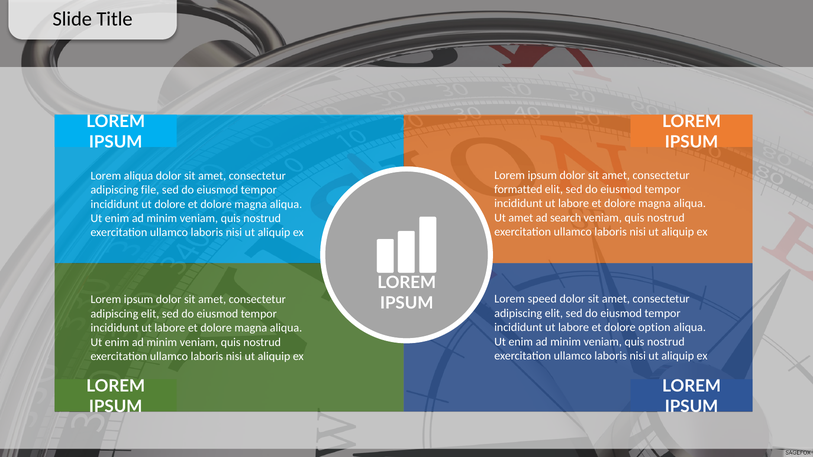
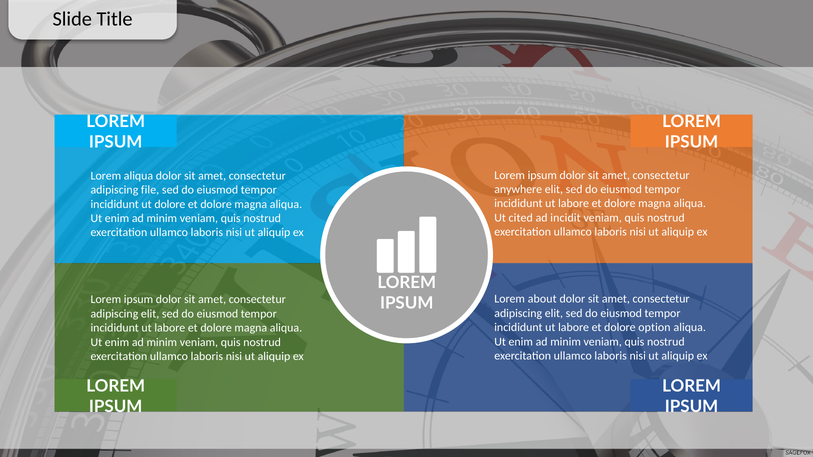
formatted: formatted -> anywhere
Ut amet: amet -> cited
search: search -> incidit
speed: speed -> about
